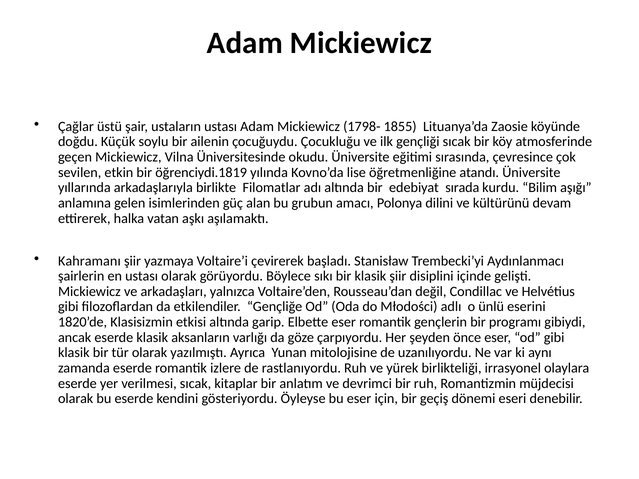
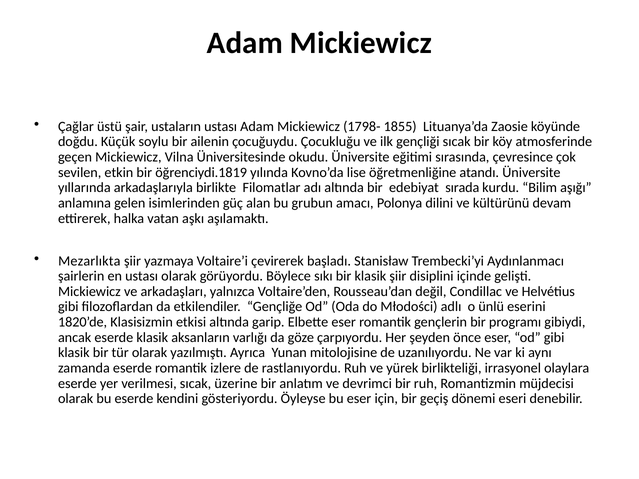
Kahramanı: Kahramanı -> Mezarlıkta
kitaplar: kitaplar -> üzerine
